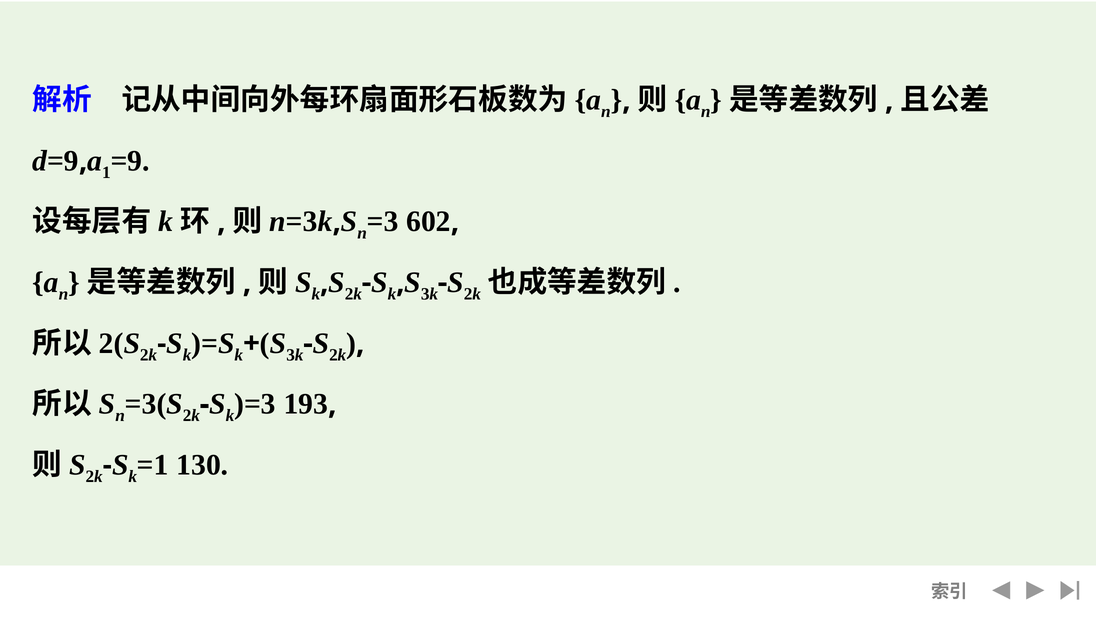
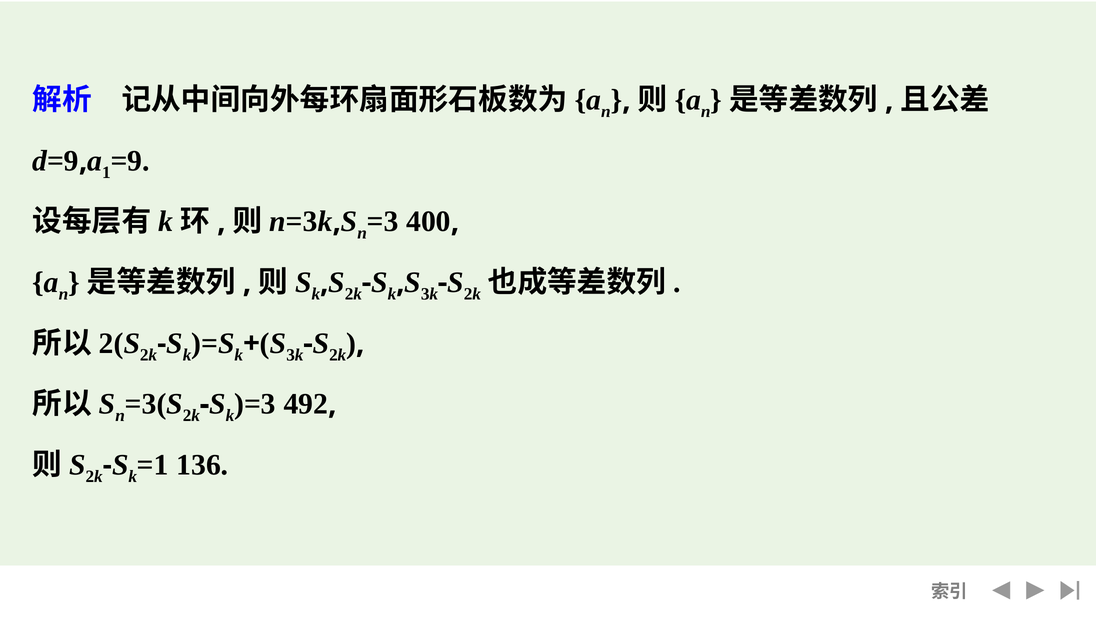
602: 602 -> 400
193: 193 -> 492
130: 130 -> 136
